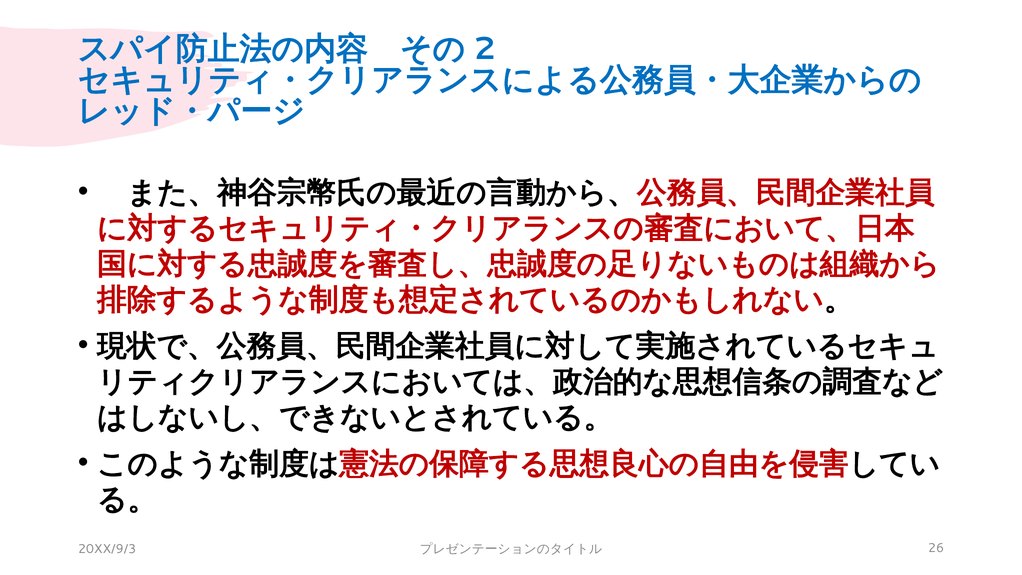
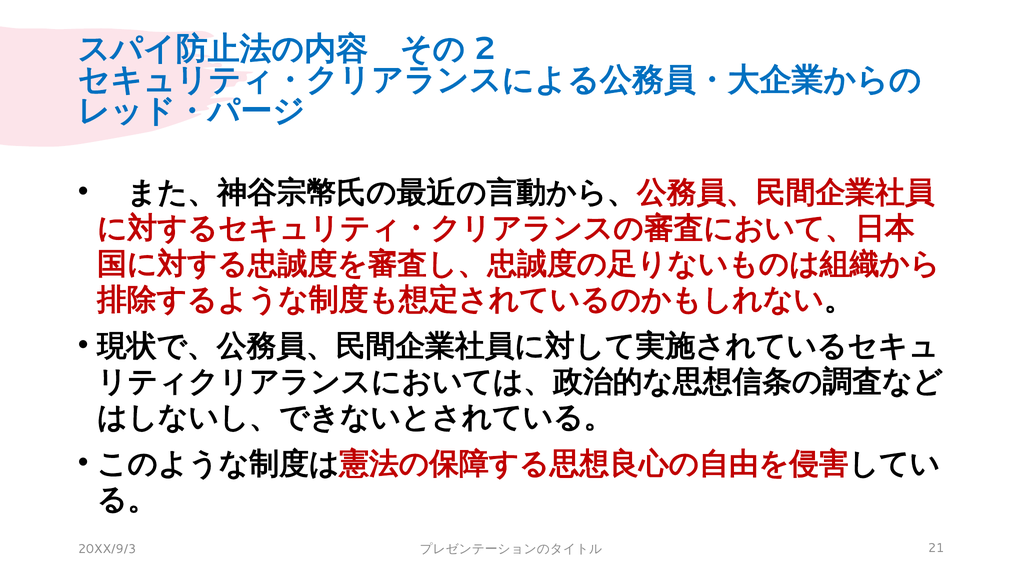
26: 26 -> 21
